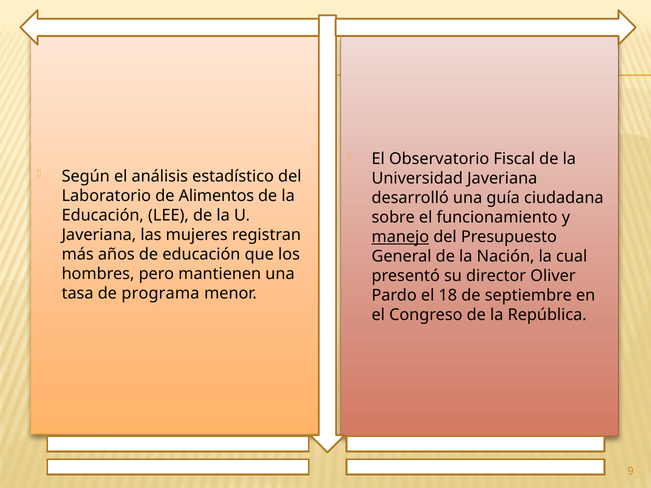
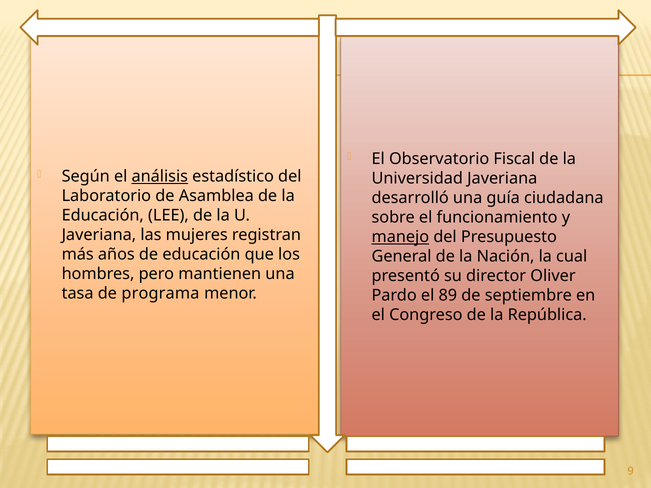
análisis underline: none -> present
Alimentos: Alimentos -> Asamblea
18: 18 -> 89
